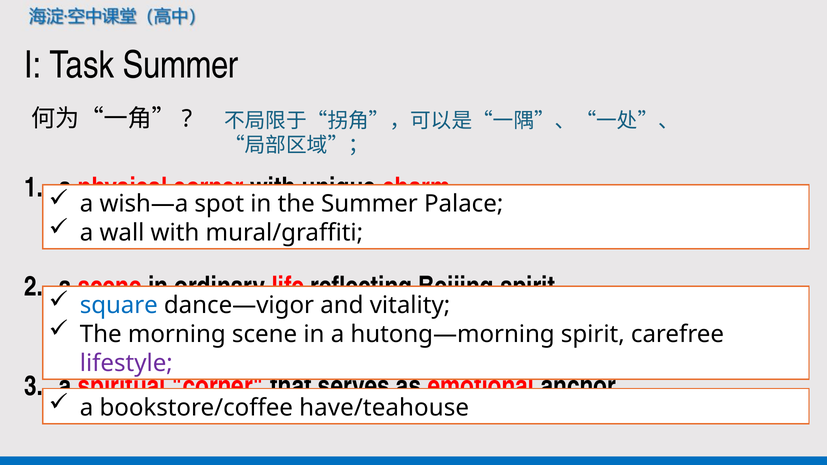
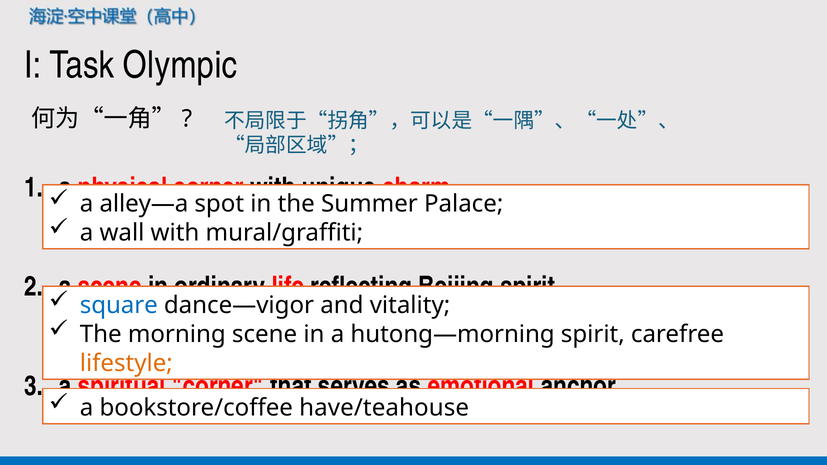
Task Summer: Summer -> Olympic
wish—a: wish—a -> alley—a
lifestyle colour: purple -> orange
